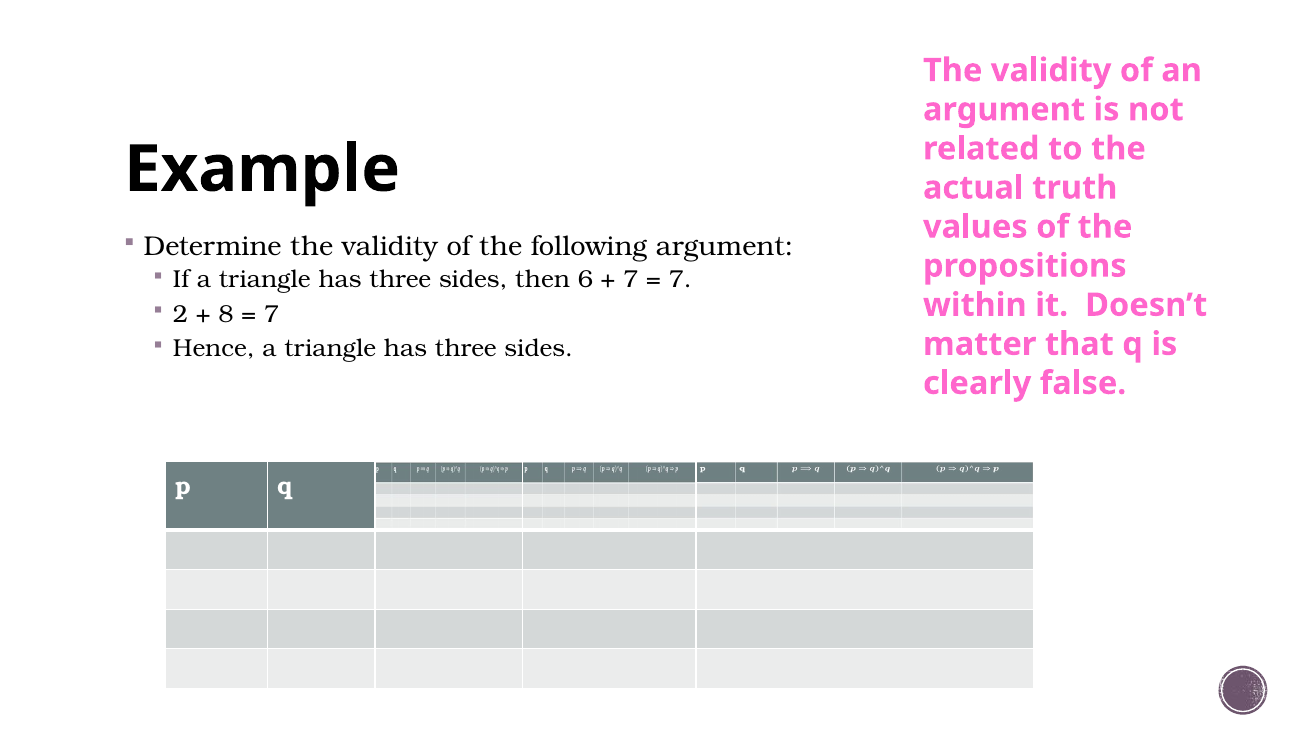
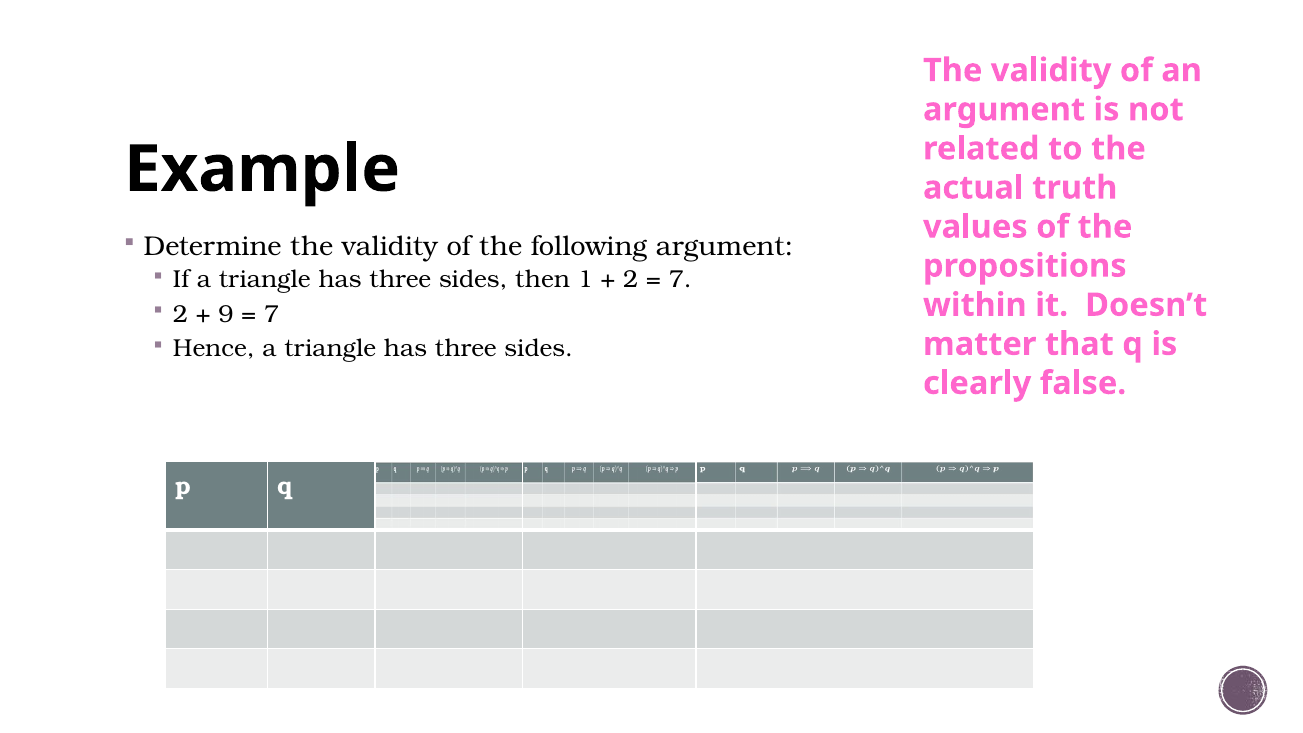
6: 6 -> 1
7 at (631, 279): 7 -> 2
8: 8 -> 9
